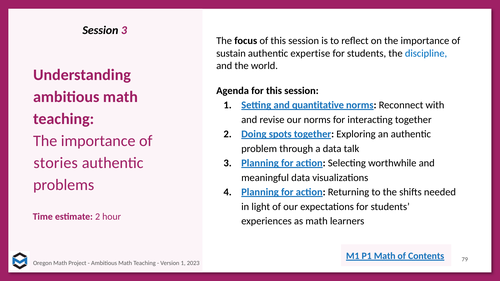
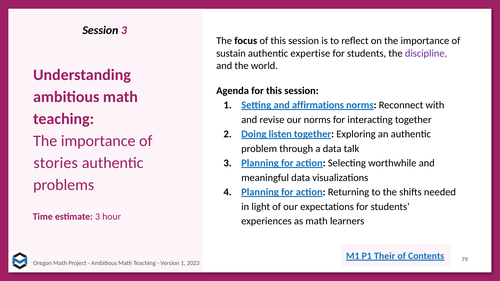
discipline colour: blue -> purple
quantitative: quantitative -> affirmations
spots: spots -> listen
estimate 2: 2 -> 3
P1 Math: Math -> Their
